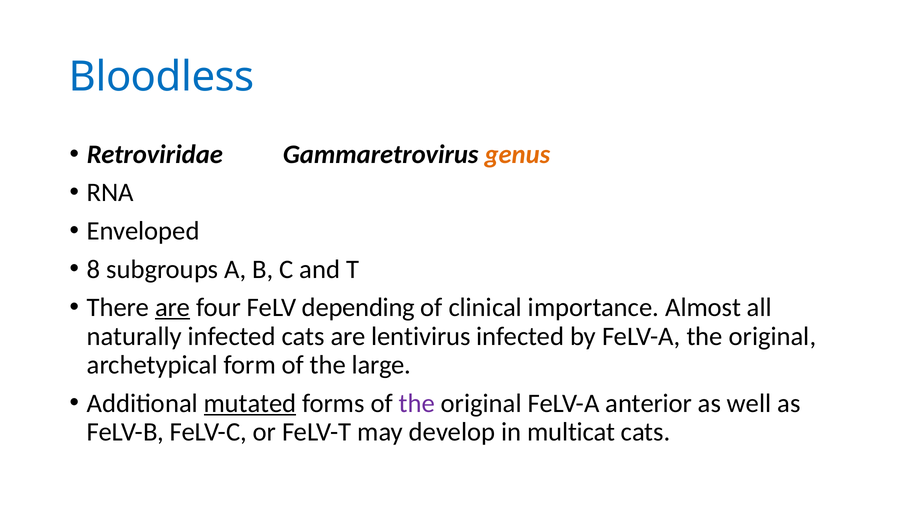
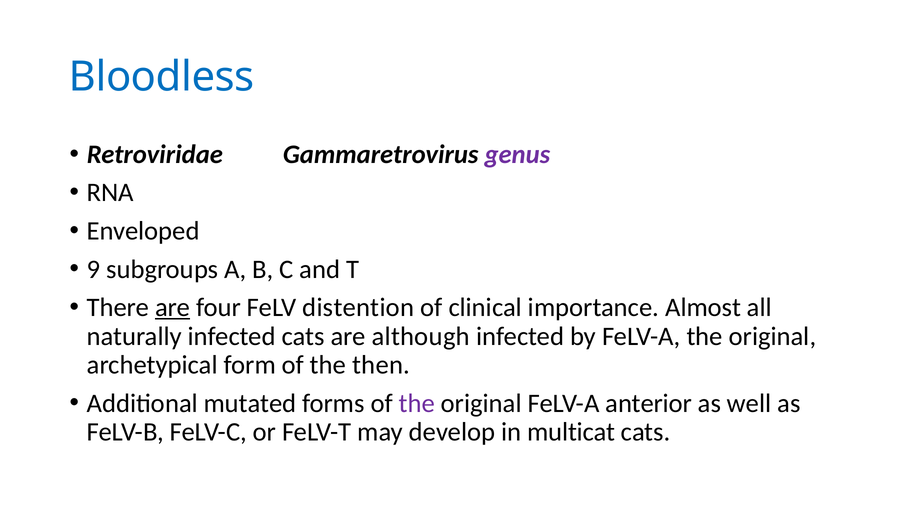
genus colour: orange -> purple
8: 8 -> 9
depending: depending -> distention
lentivirus: lentivirus -> although
large: large -> then
mutated underline: present -> none
